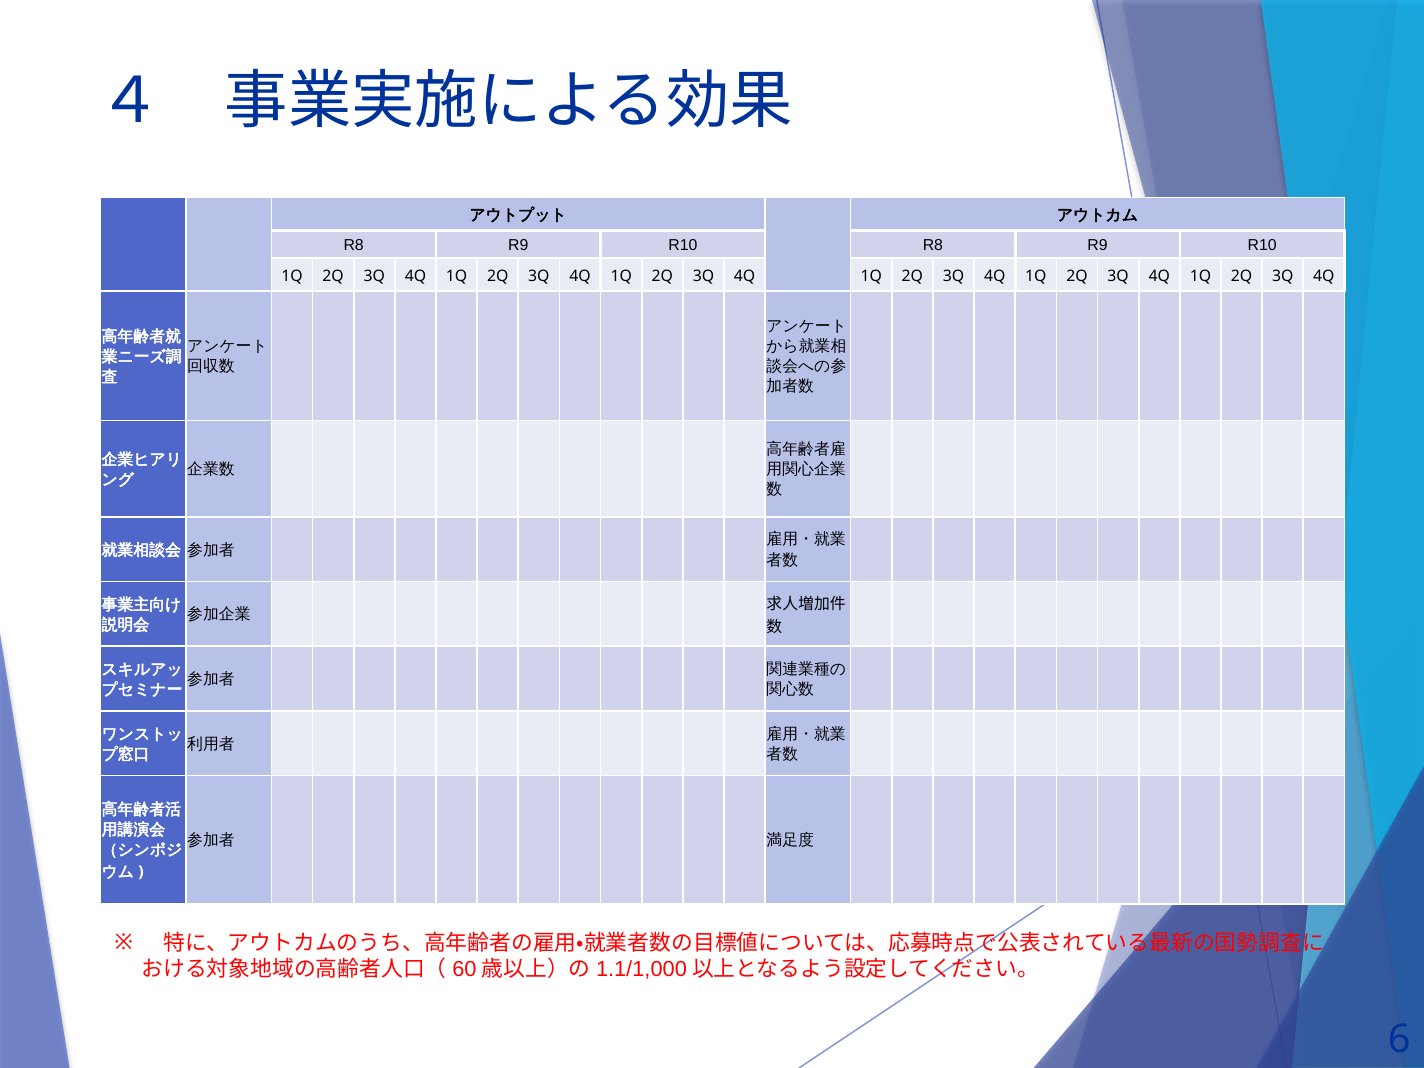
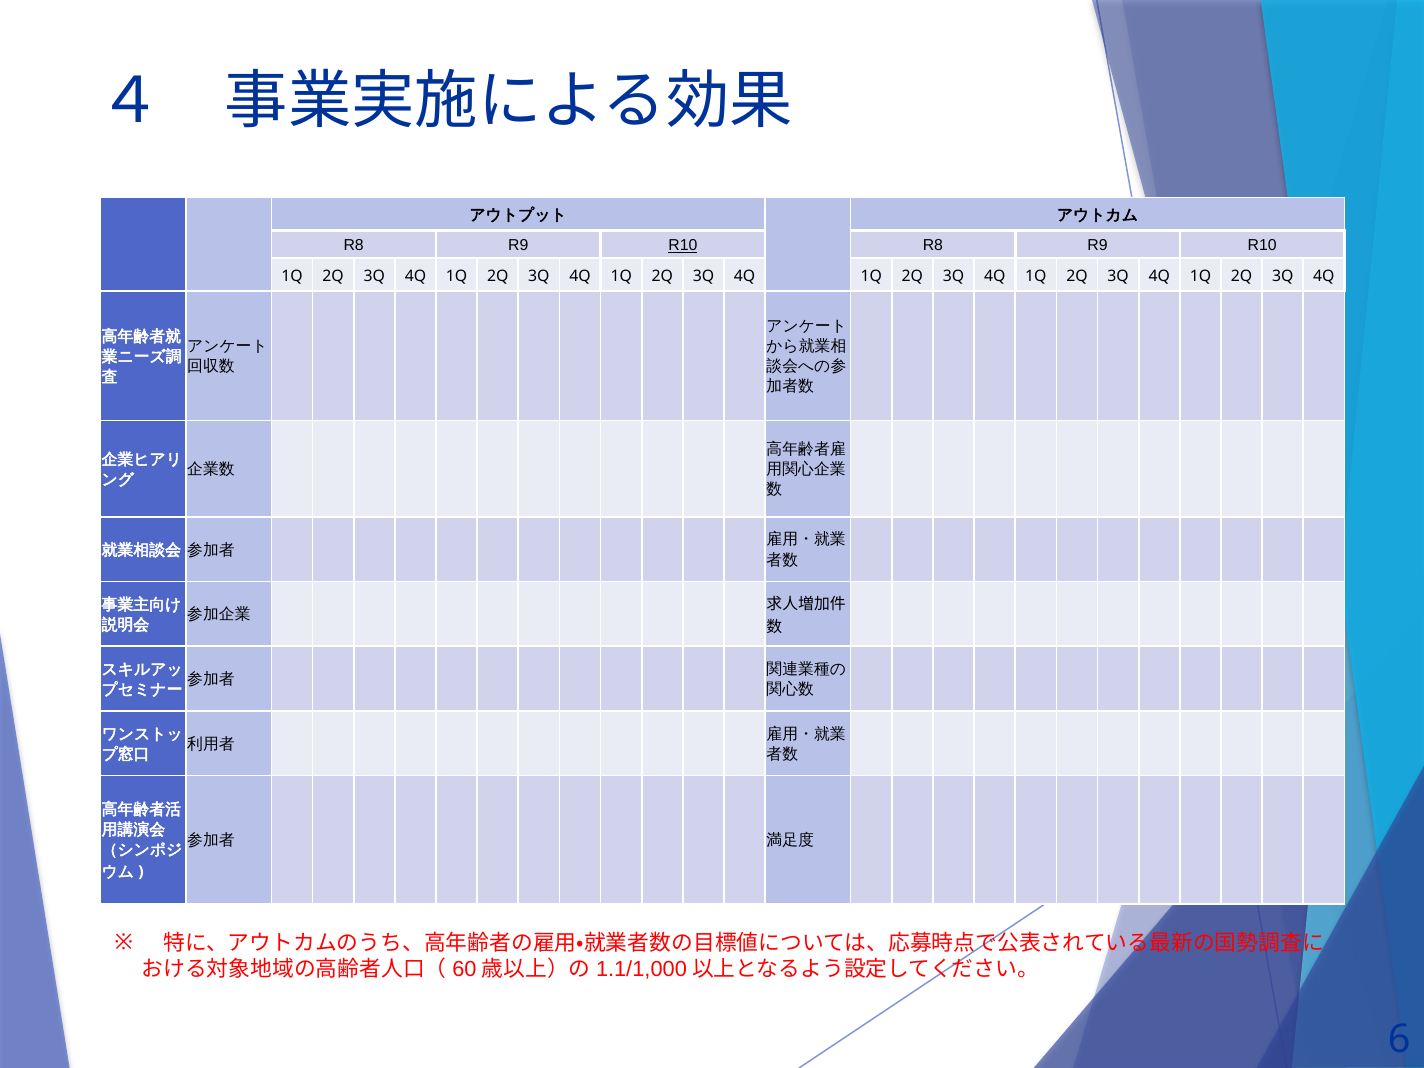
R10 at (683, 245) underline: none -> present
